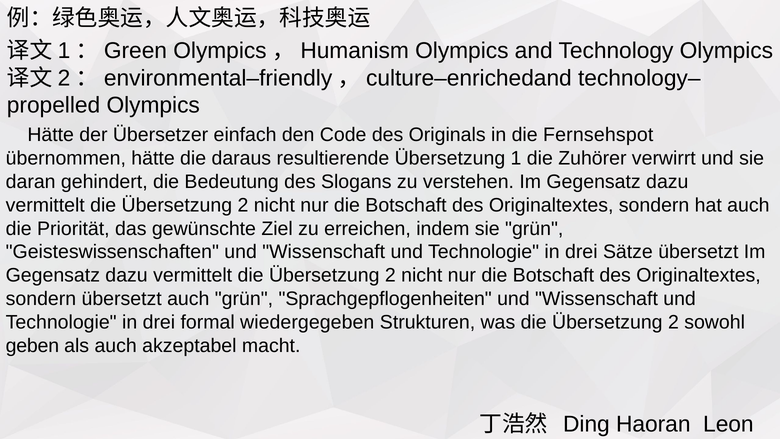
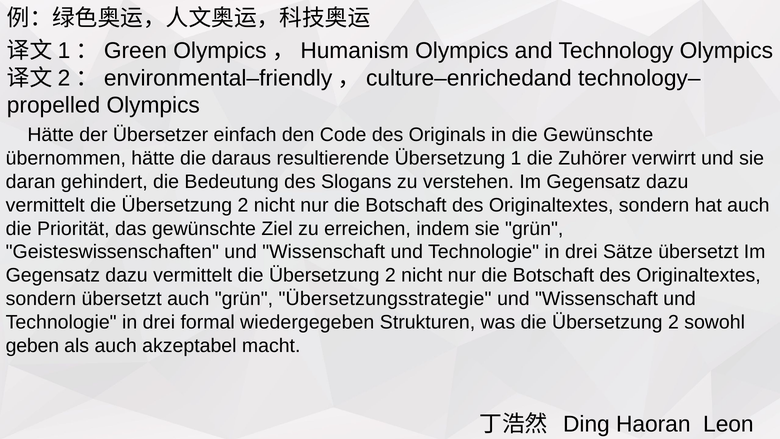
die Fernsehspot: Fernsehspot -> Gewünschte
Sprachgepflogenheiten: Sprachgepflogenheiten -> Übersetzungsstrategie
